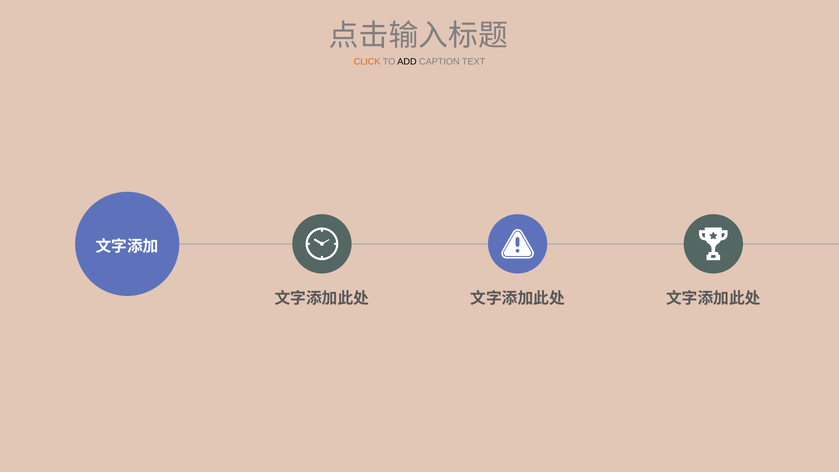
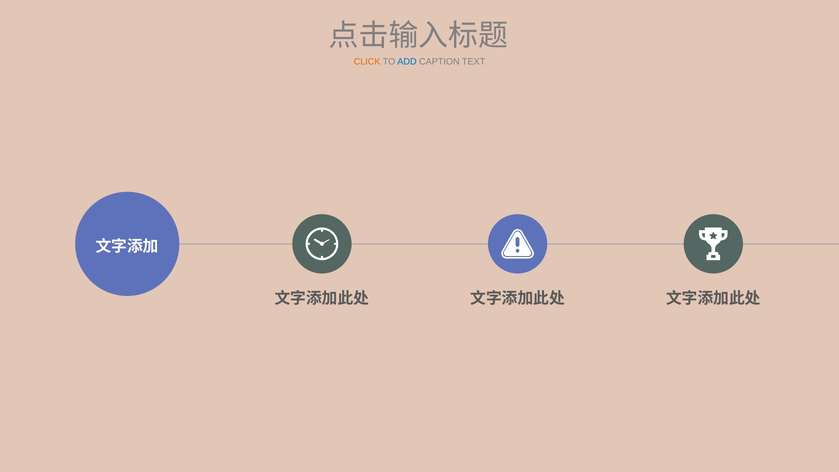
ADD colour: black -> blue
